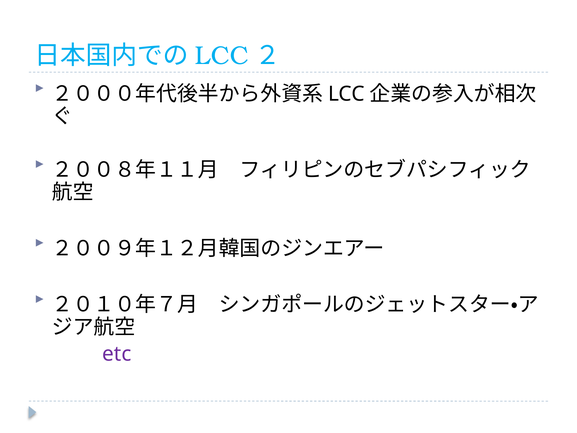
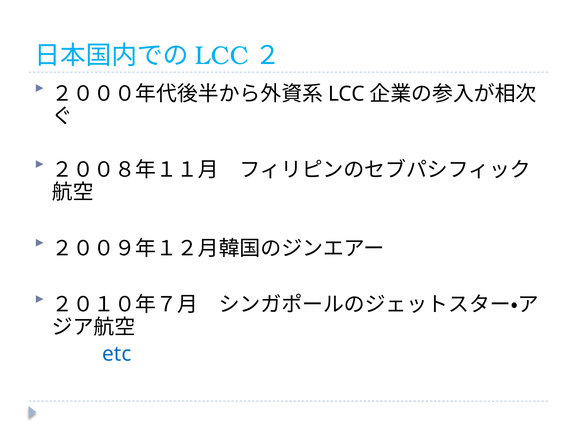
etc colour: purple -> blue
